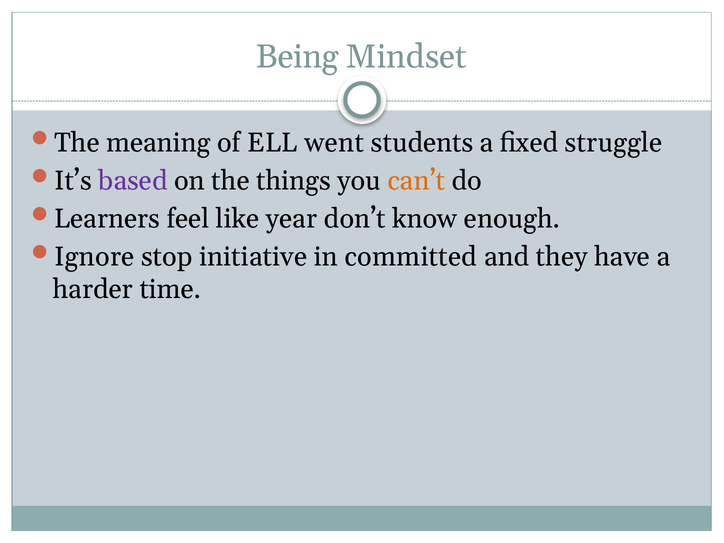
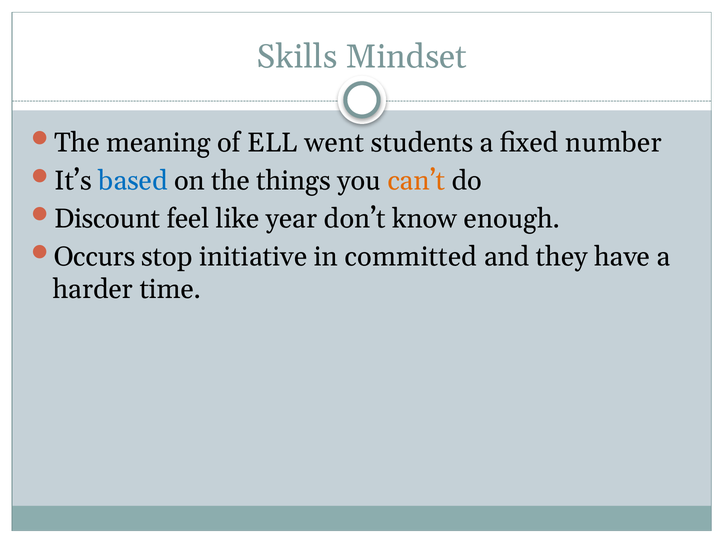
Being: Being -> Skills
struggle: struggle -> number
based colour: purple -> blue
Learners: Learners -> Discount
Ignore: Ignore -> Occurs
